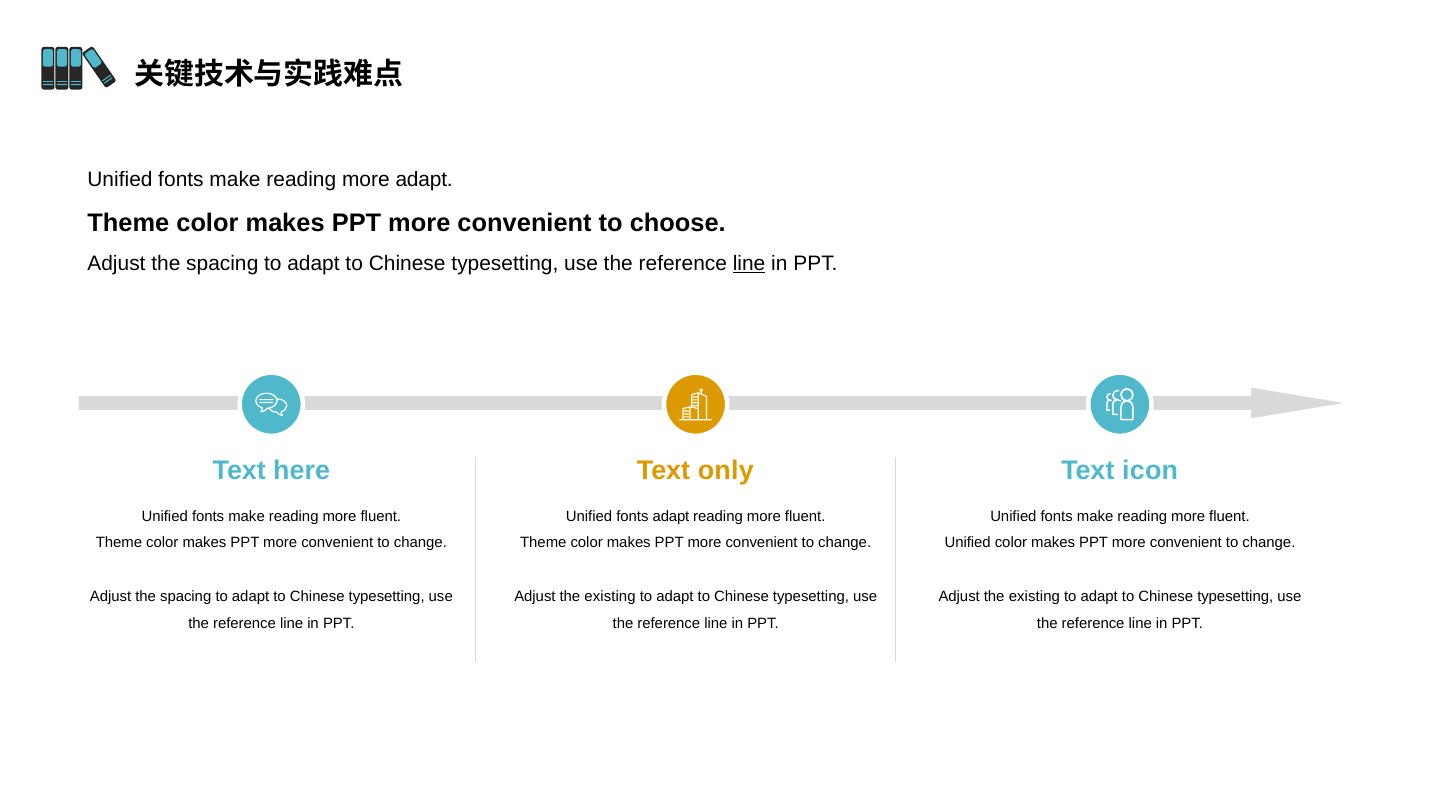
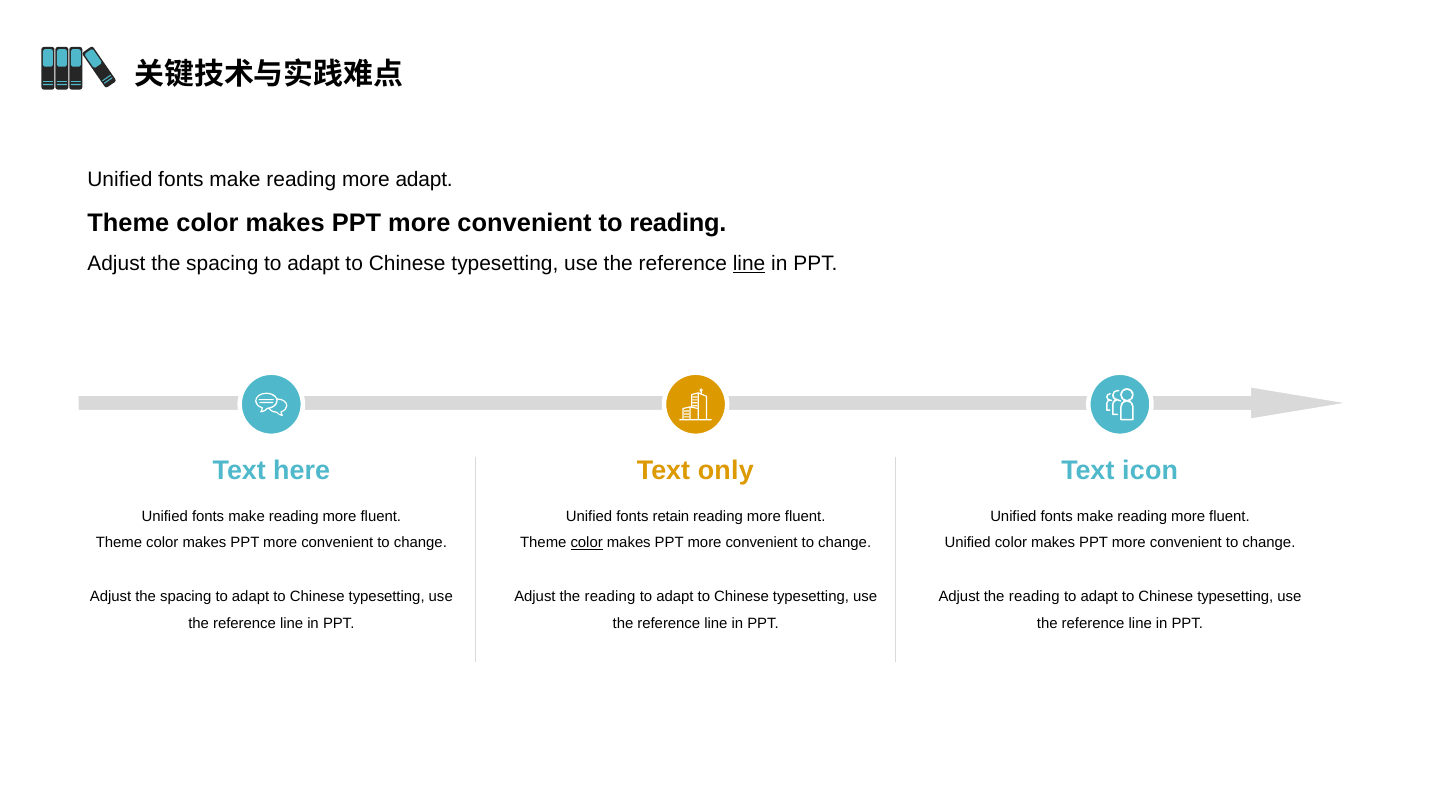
to choose: choose -> reading
fonts adapt: adapt -> retain
color at (587, 543) underline: none -> present
existing at (610, 596): existing -> reading
existing at (1034, 596): existing -> reading
